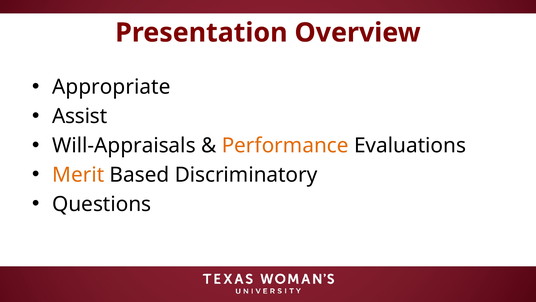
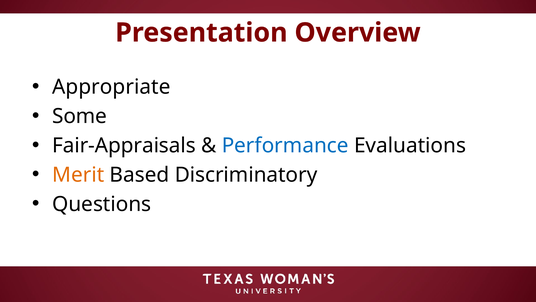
Assist: Assist -> Some
Will-Appraisals: Will-Appraisals -> Fair-Appraisals
Performance colour: orange -> blue
